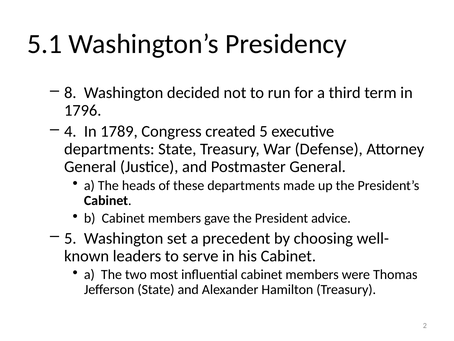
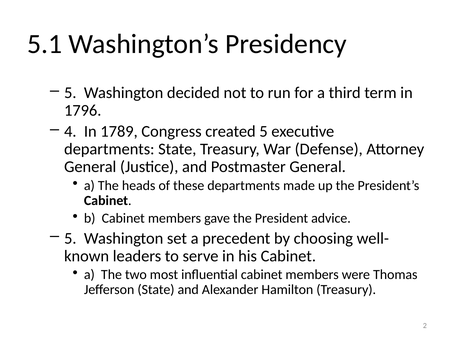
8 at (70, 93): 8 -> 5
